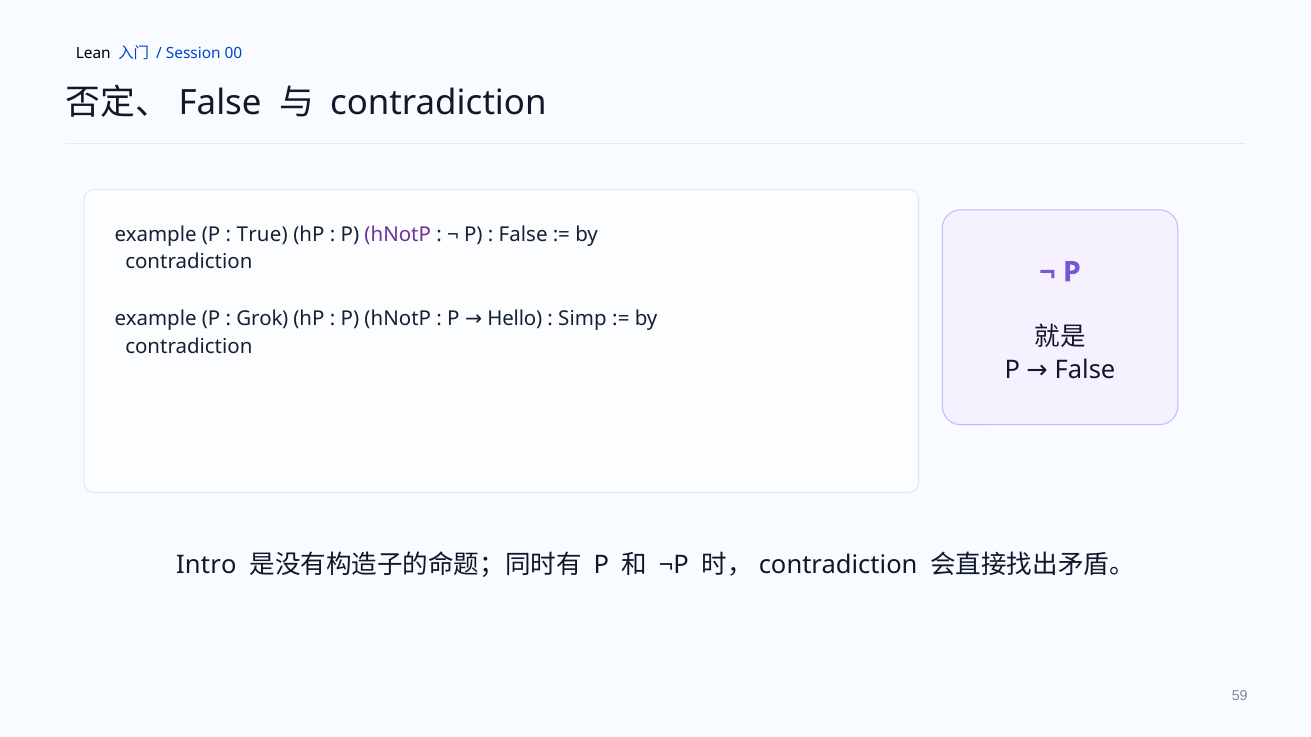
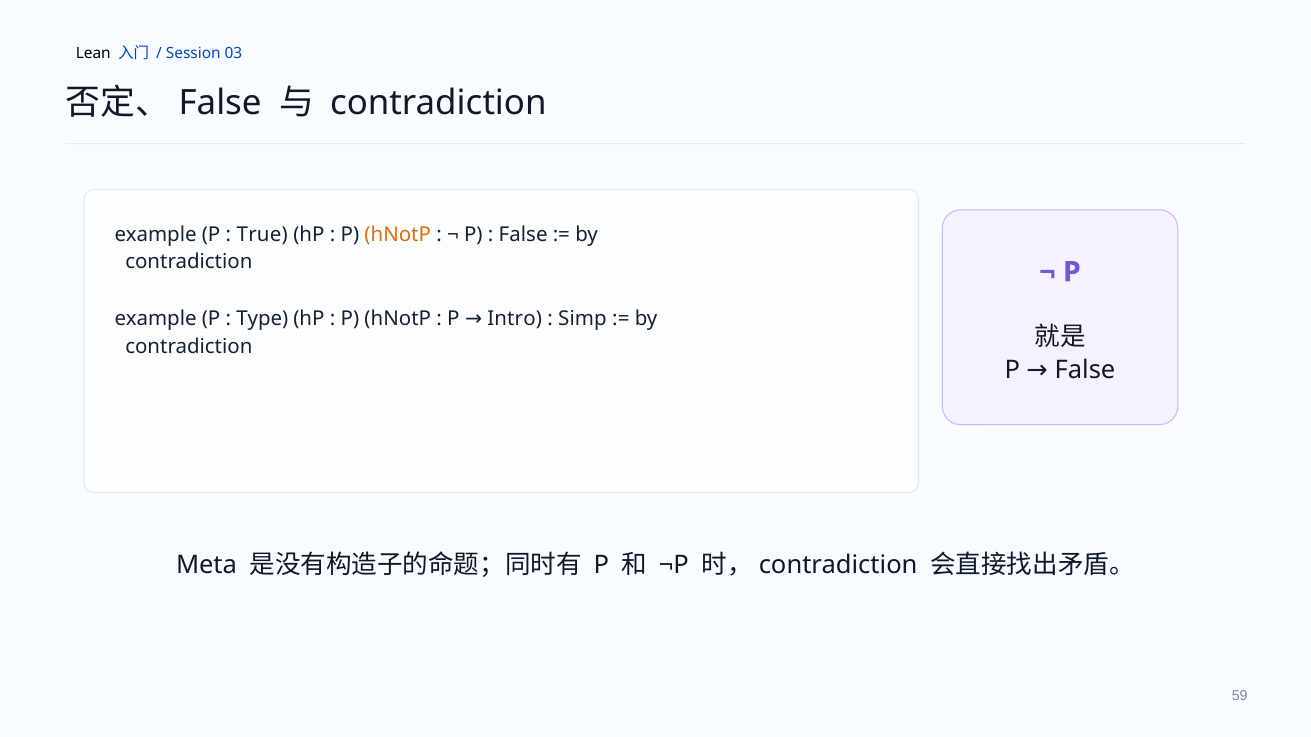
00: 00 -> 03
hNotP at (398, 235) colour: purple -> orange
Grok: Grok -> Type
Hello: Hello -> Intro
Intro: Intro -> Meta
